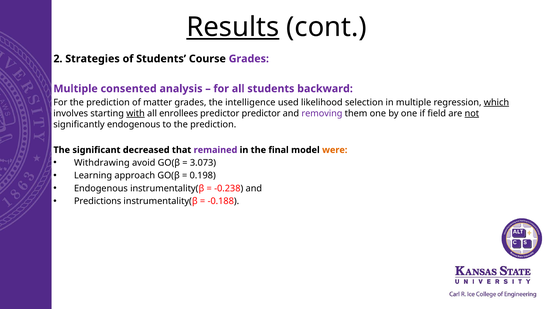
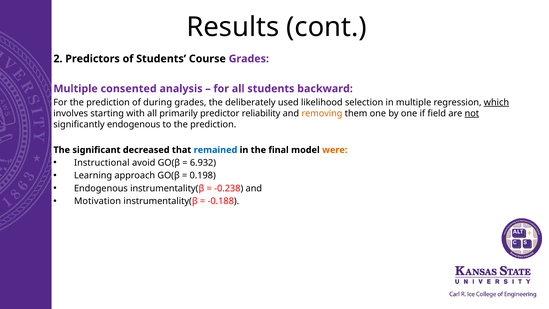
Results underline: present -> none
Strategies: Strategies -> Predictors
matter: matter -> during
intelligence: intelligence -> deliberately
with underline: present -> none
enrollees: enrollees -> primarily
predictor predictor: predictor -> reliability
removing colour: purple -> orange
remained colour: purple -> blue
Withdrawing: Withdrawing -> Instructional
3.073: 3.073 -> 6.932
Predictions: Predictions -> Motivation
